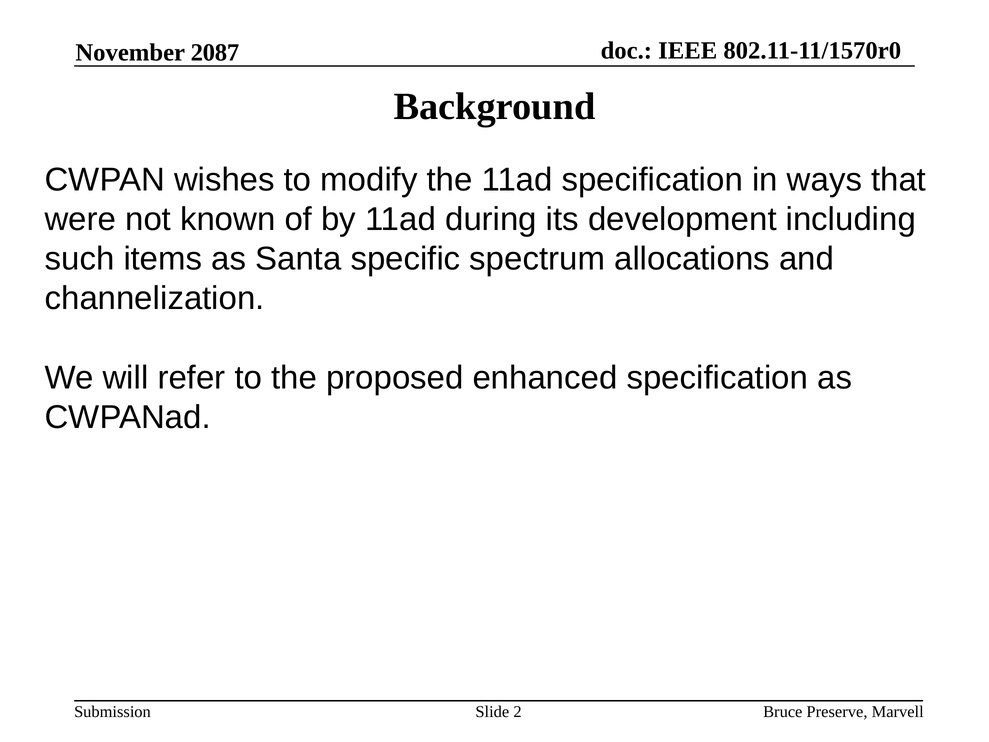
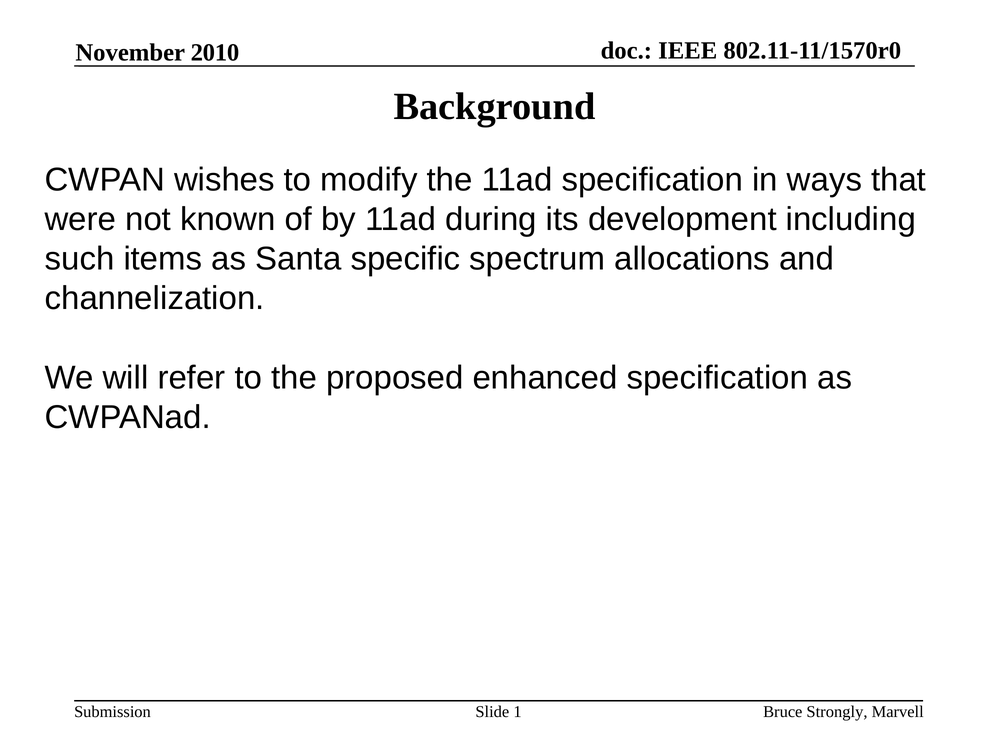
2087: 2087 -> 2010
2: 2 -> 1
Preserve: Preserve -> Strongly
